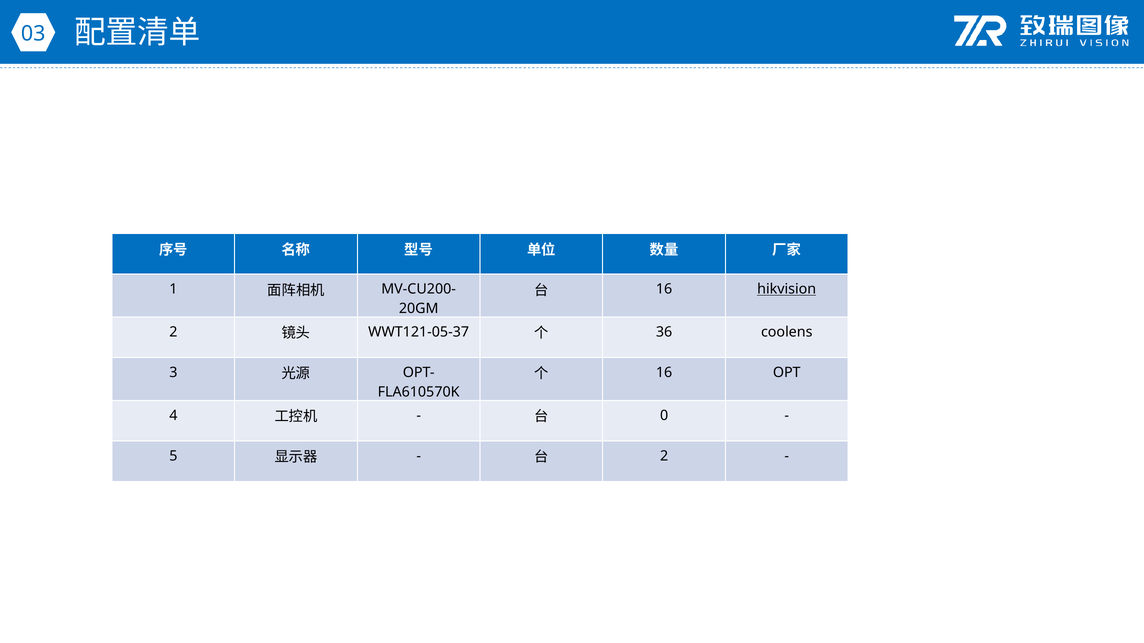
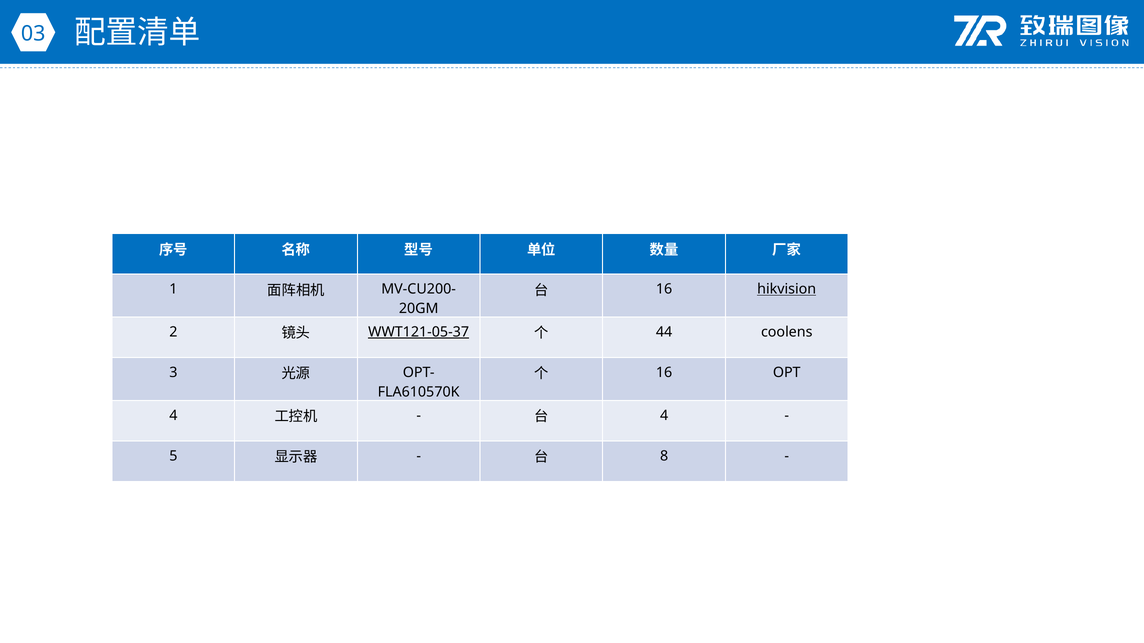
WWT121-05-37 underline: none -> present
36: 36 -> 44
0 at (664, 416): 0 -> 4
2 at (664, 456): 2 -> 8
